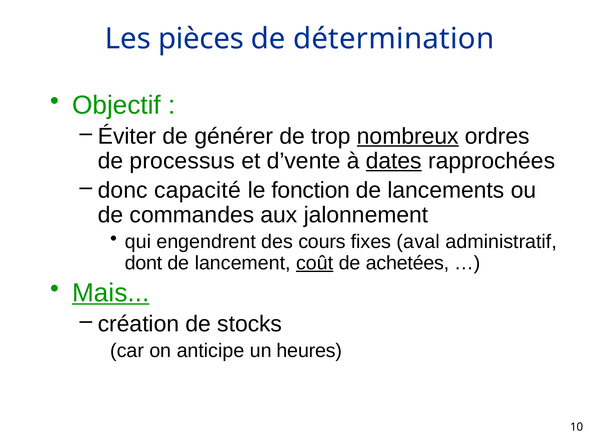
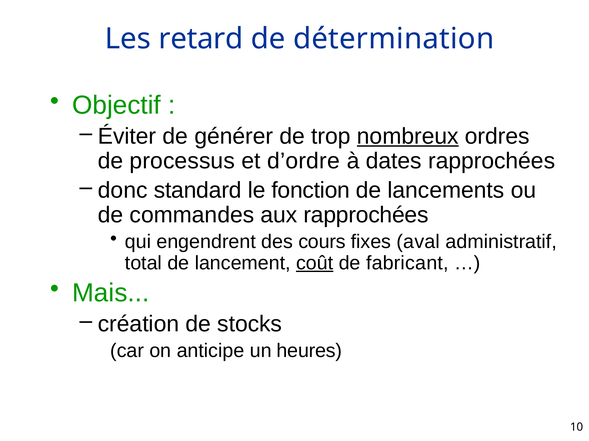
pièces: pièces -> retard
d’vente: d’vente -> d’ordre
dates underline: present -> none
capacité: capacité -> standard
aux jalonnement: jalonnement -> rapprochées
dont: dont -> total
achetées: achetées -> fabricant
Mais underline: present -> none
